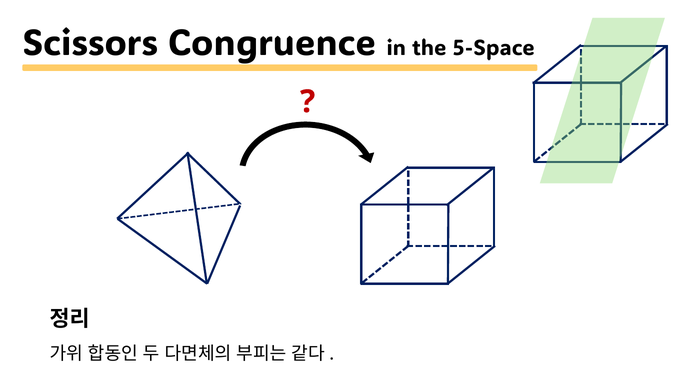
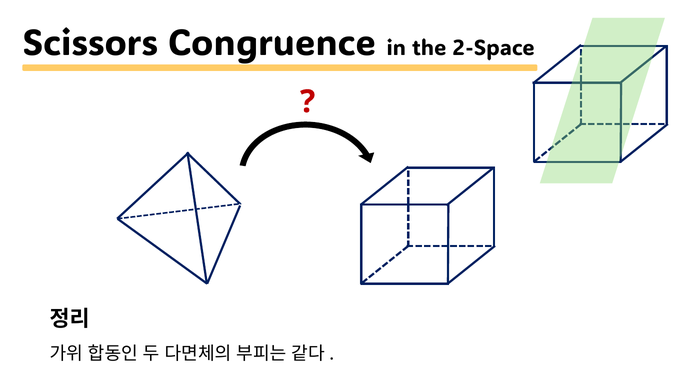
5-Space: 5-Space -> 2-Space
